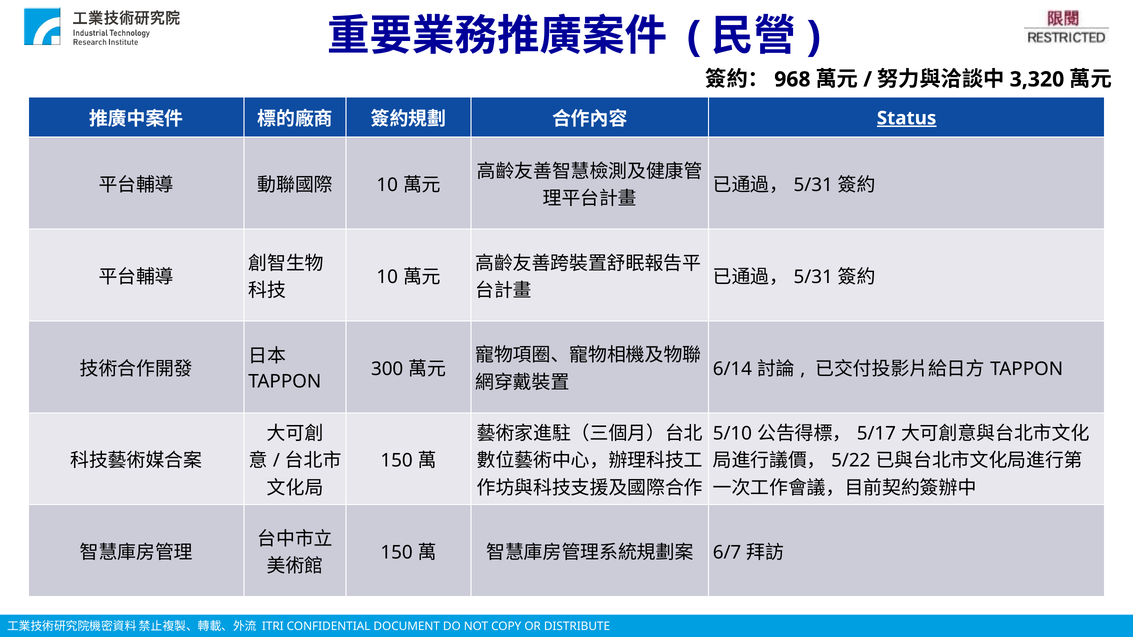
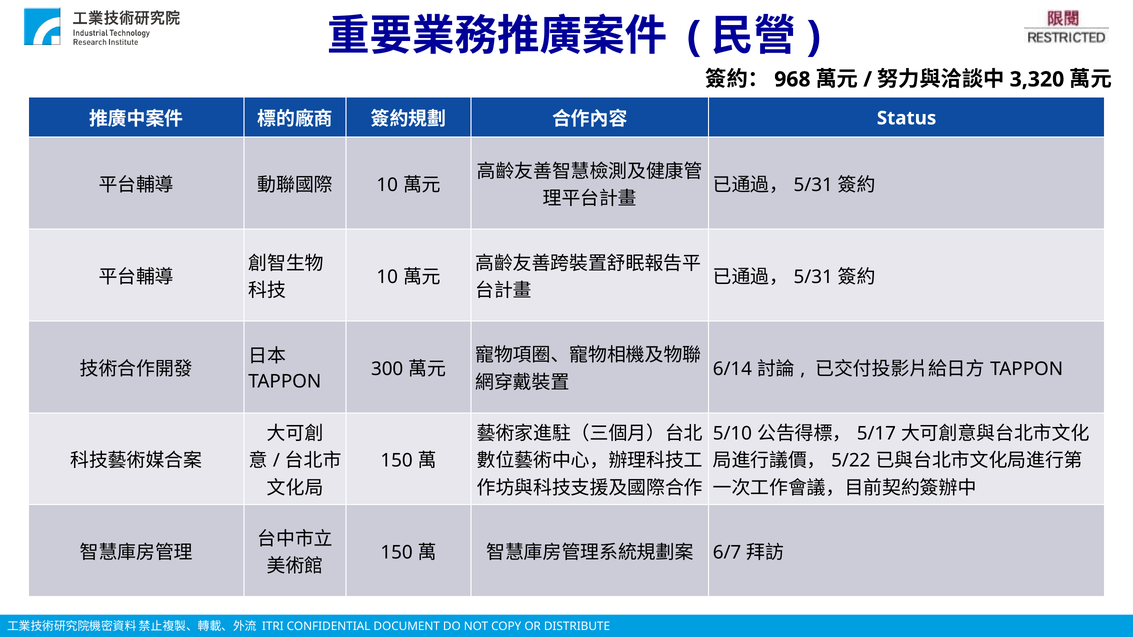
Status underline: present -> none
